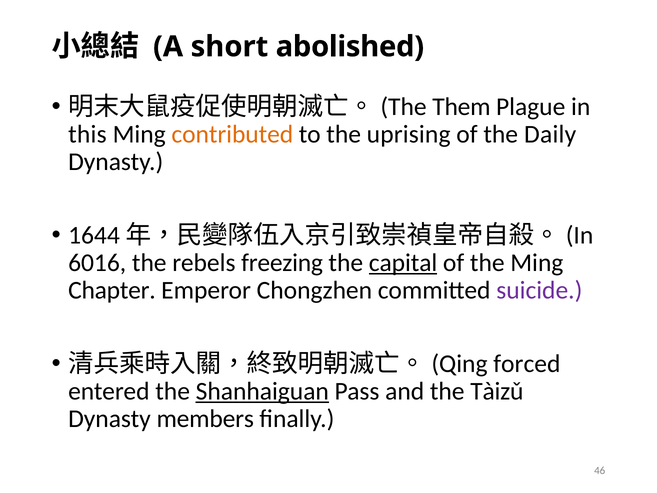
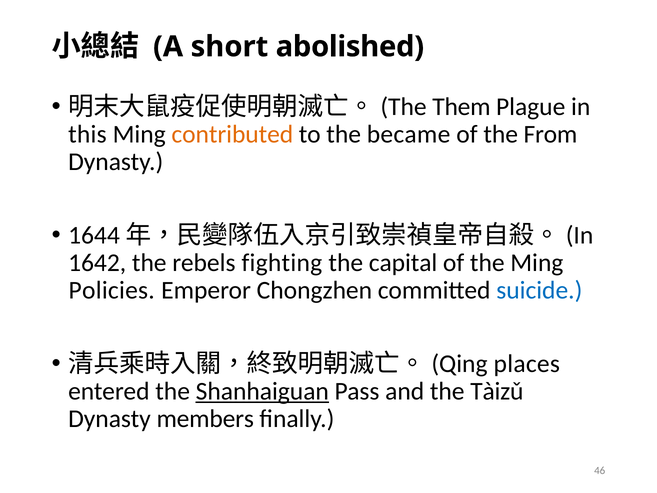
uprising: uprising -> became
Daily: Daily -> From
6016: 6016 -> 1642
freezing: freezing -> fighting
capital underline: present -> none
Chapter: Chapter -> Policies
suicide colour: purple -> blue
forced: forced -> places
